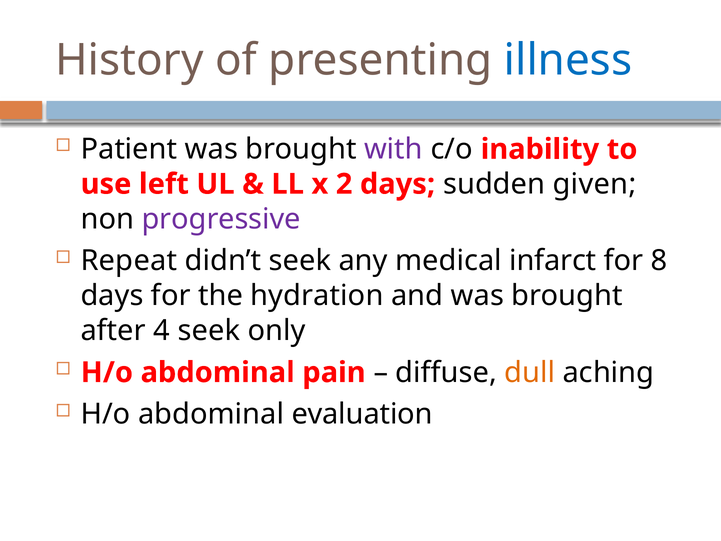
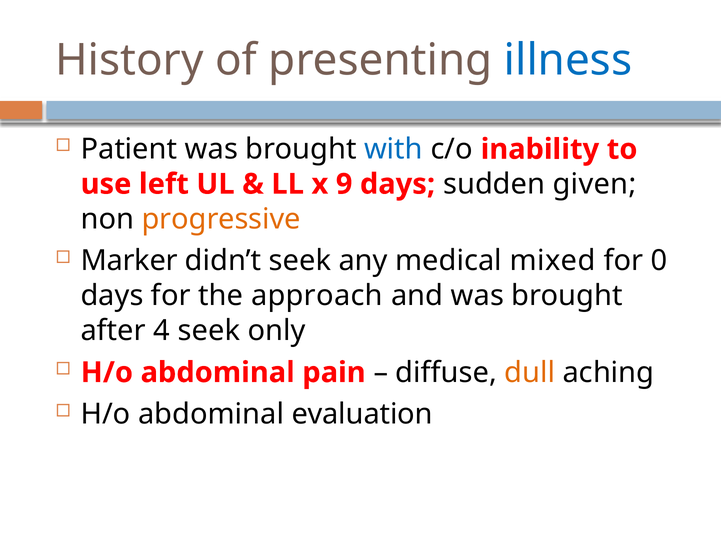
with colour: purple -> blue
2: 2 -> 9
progressive colour: purple -> orange
Repeat: Repeat -> Marker
infarct: infarct -> mixed
8: 8 -> 0
hydration: hydration -> approach
